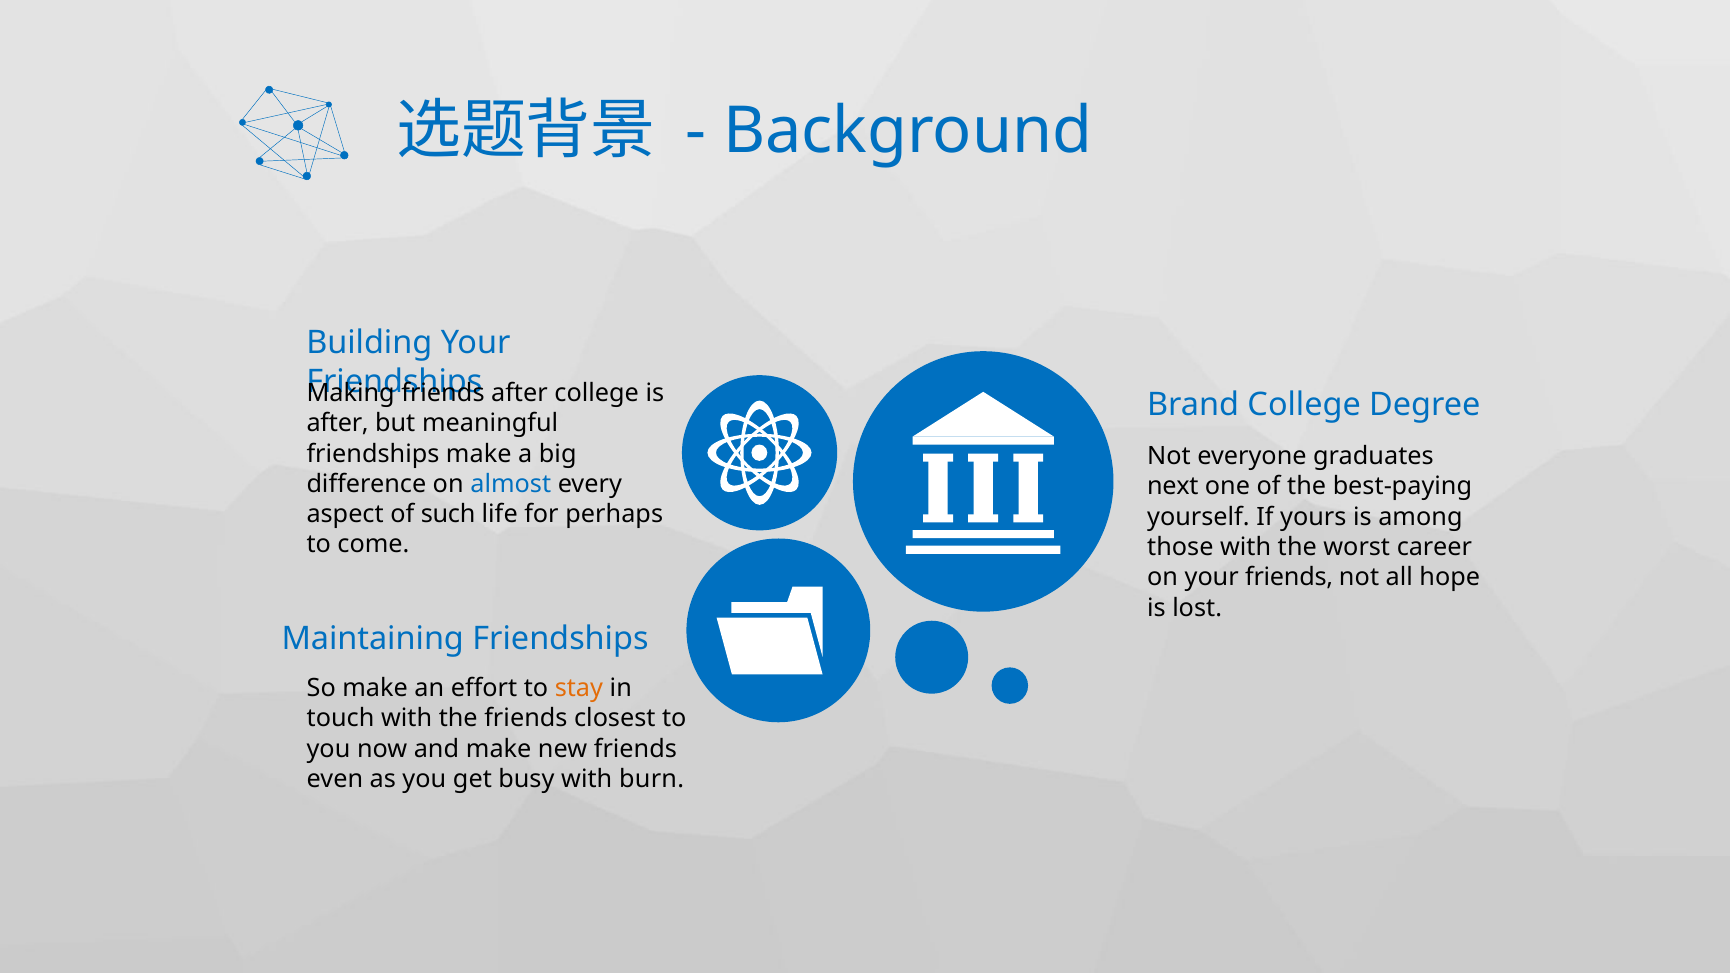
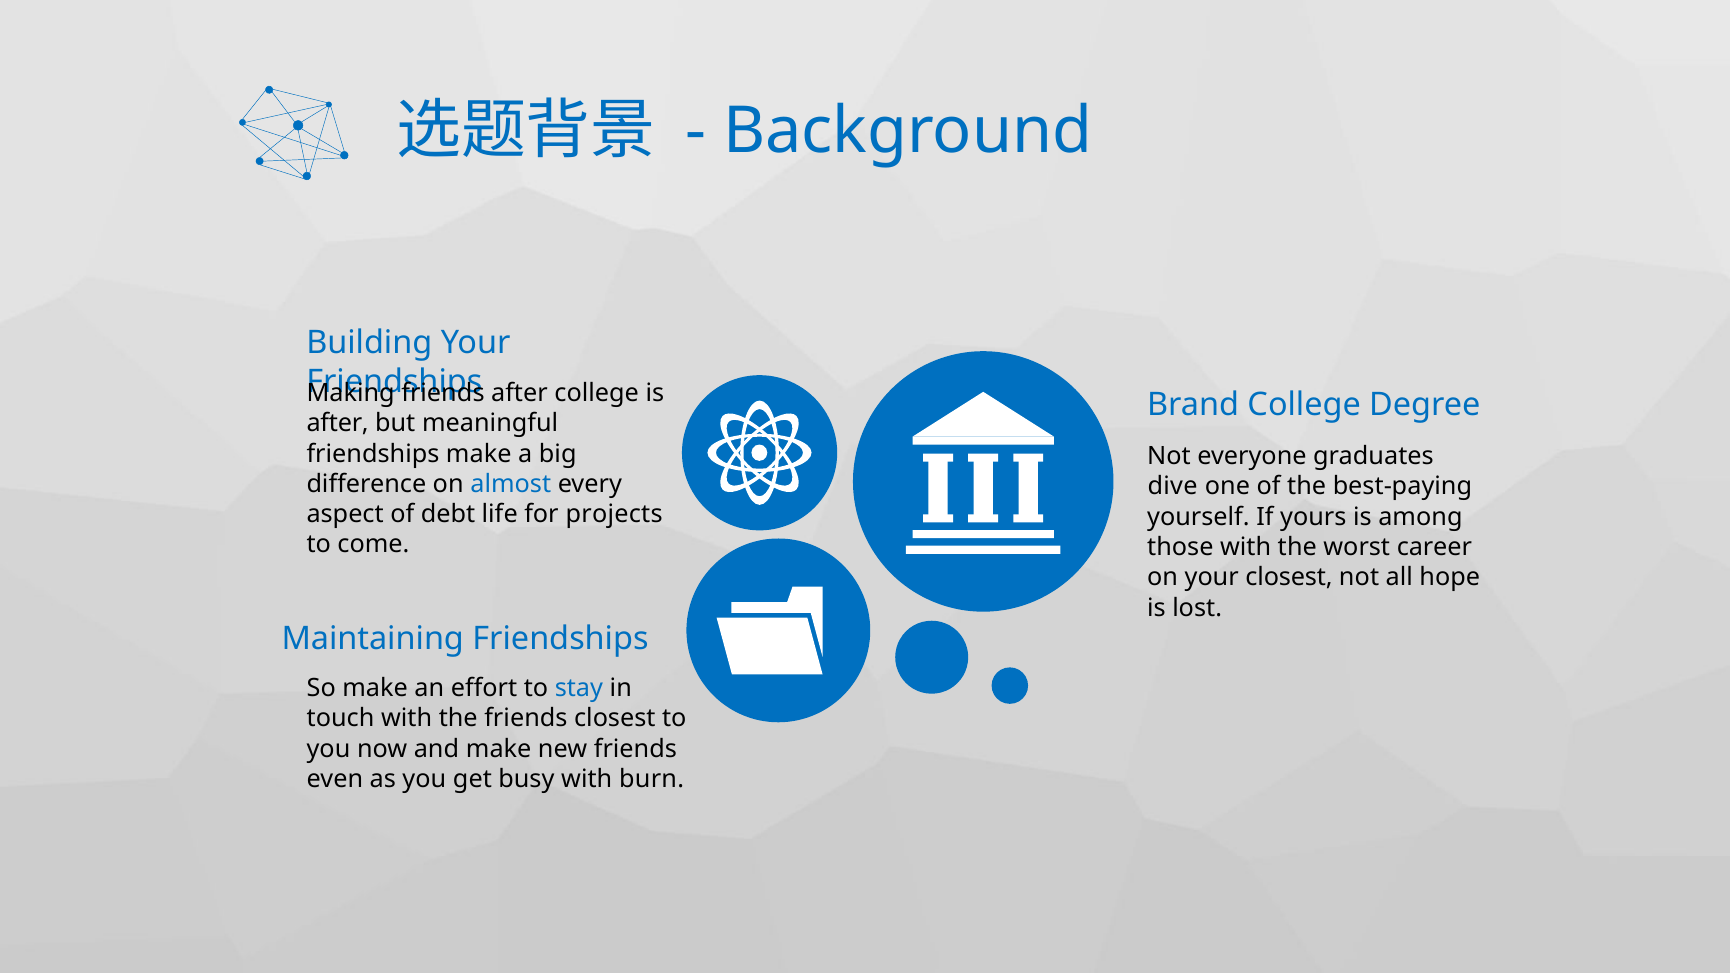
next: next -> dive
such: such -> debt
perhaps: perhaps -> projects
your friends: friends -> closest
stay colour: orange -> blue
